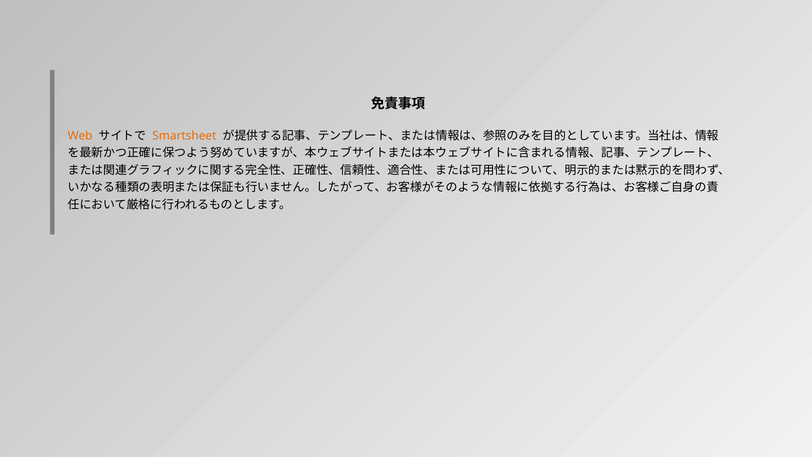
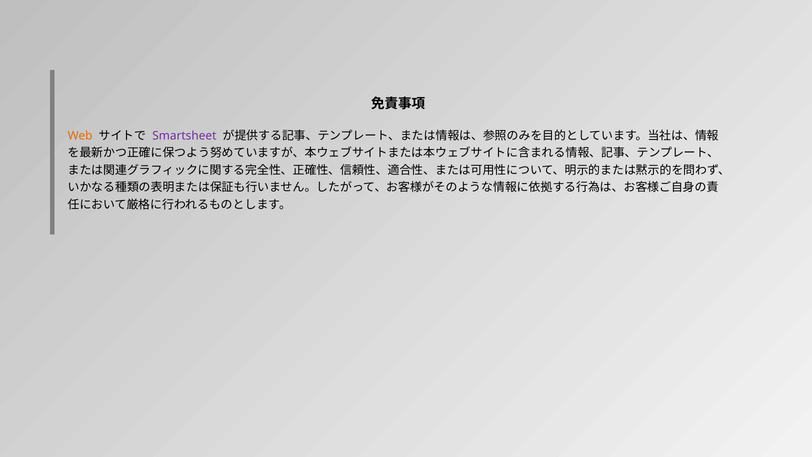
Smartsheet colour: orange -> purple
